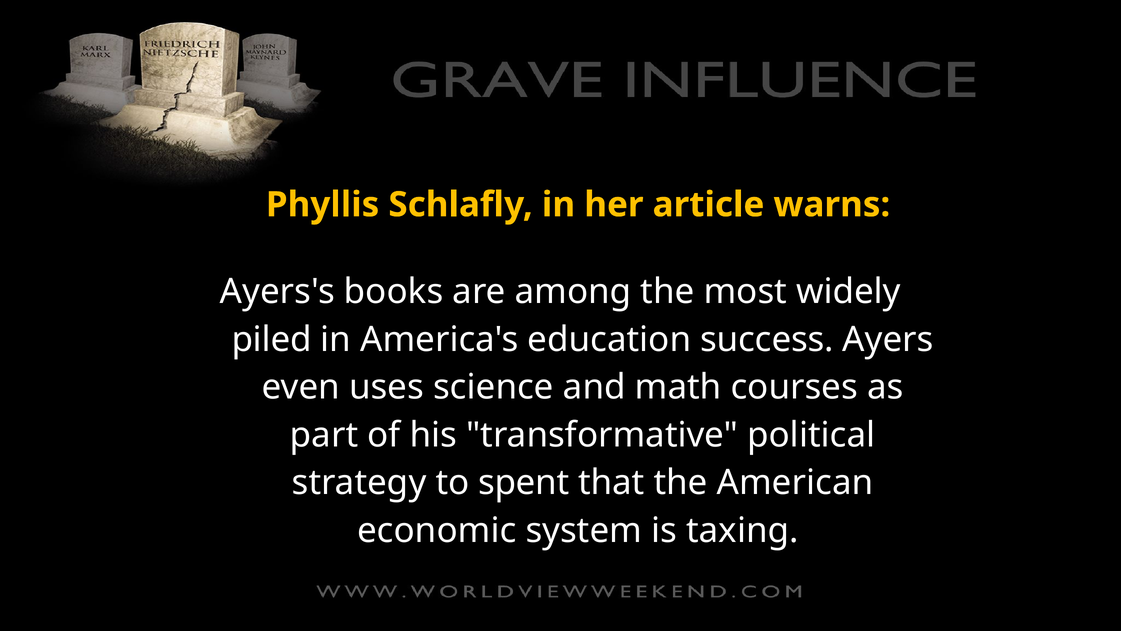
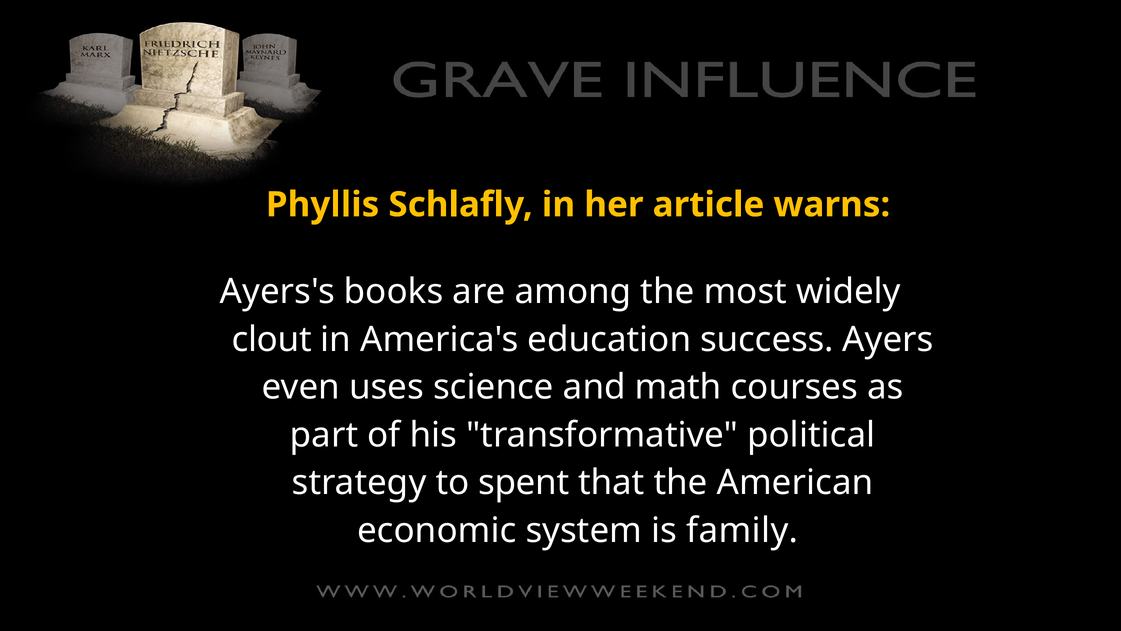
piled: piled -> clout
taxing: taxing -> family
